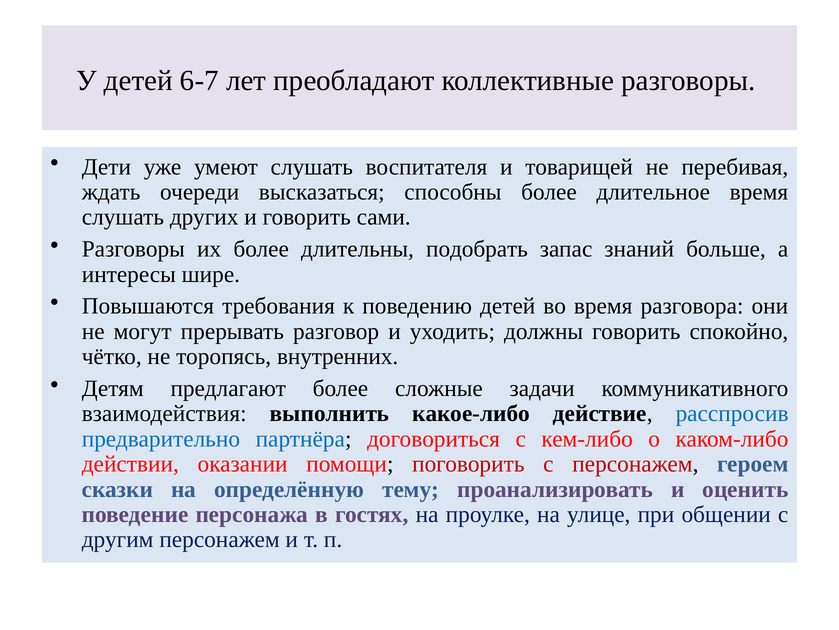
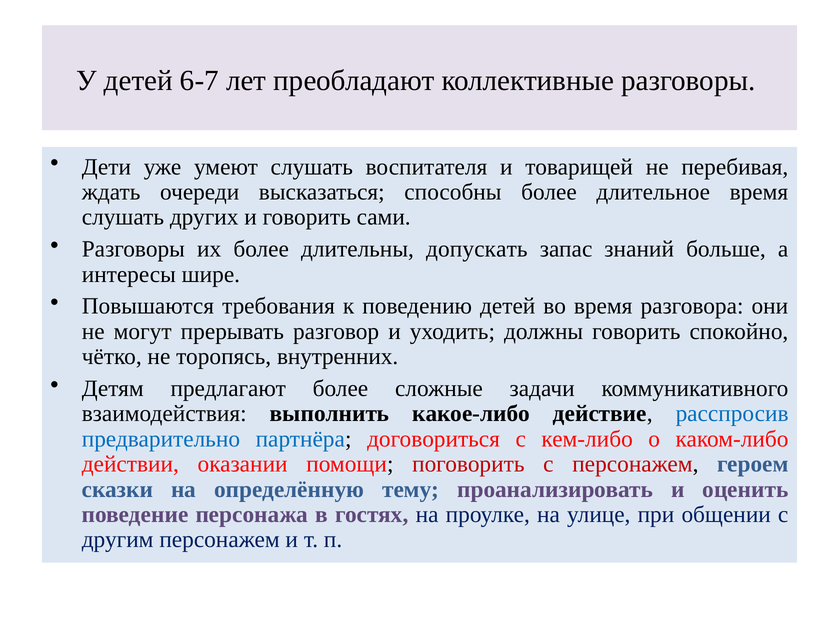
подобрать: подобрать -> допускать
